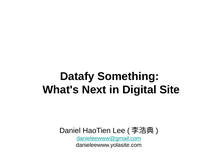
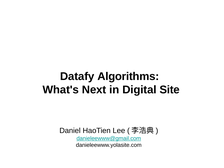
Something: Something -> Algorithms
